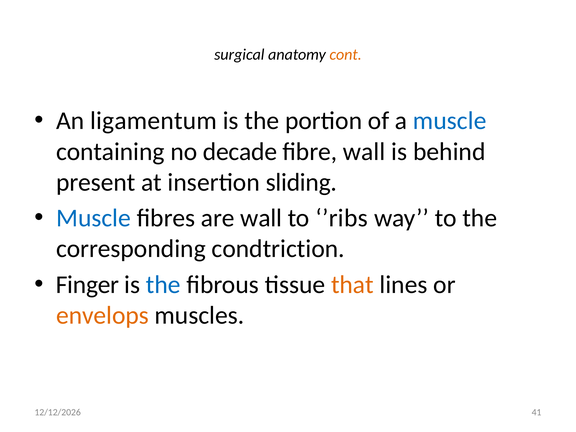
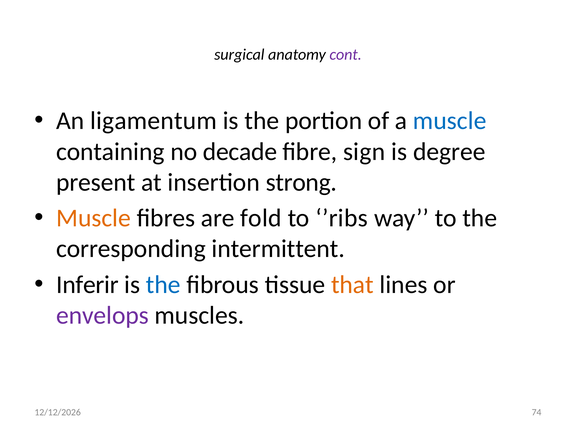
cont colour: orange -> purple
fibre wall: wall -> sign
behind: behind -> degree
sliding: sliding -> strong
Muscle at (94, 218) colour: blue -> orange
are wall: wall -> fold
condtriction: condtriction -> intermittent
Finger: Finger -> Inferir
envelops colour: orange -> purple
41: 41 -> 74
